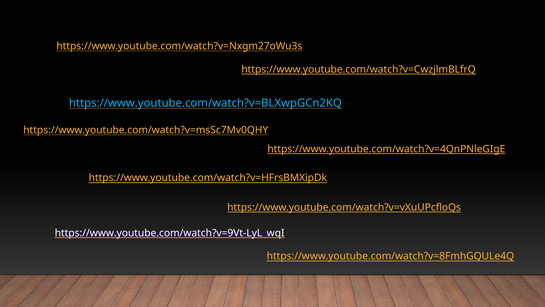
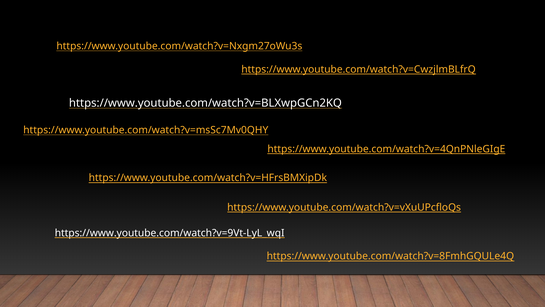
https://www.youtube.com/watch?v=BLXwpGCn2KQ colour: light blue -> white
